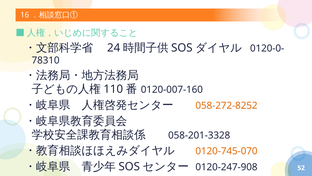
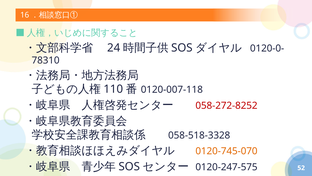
0120-007-160: 0120-007-160 -> 0120-007-118
058-272-8252 colour: orange -> red
058-201-3328: 058-201-3328 -> 058-518-3328
0120-247-908: 0120-247-908 -> 0120-247-575
